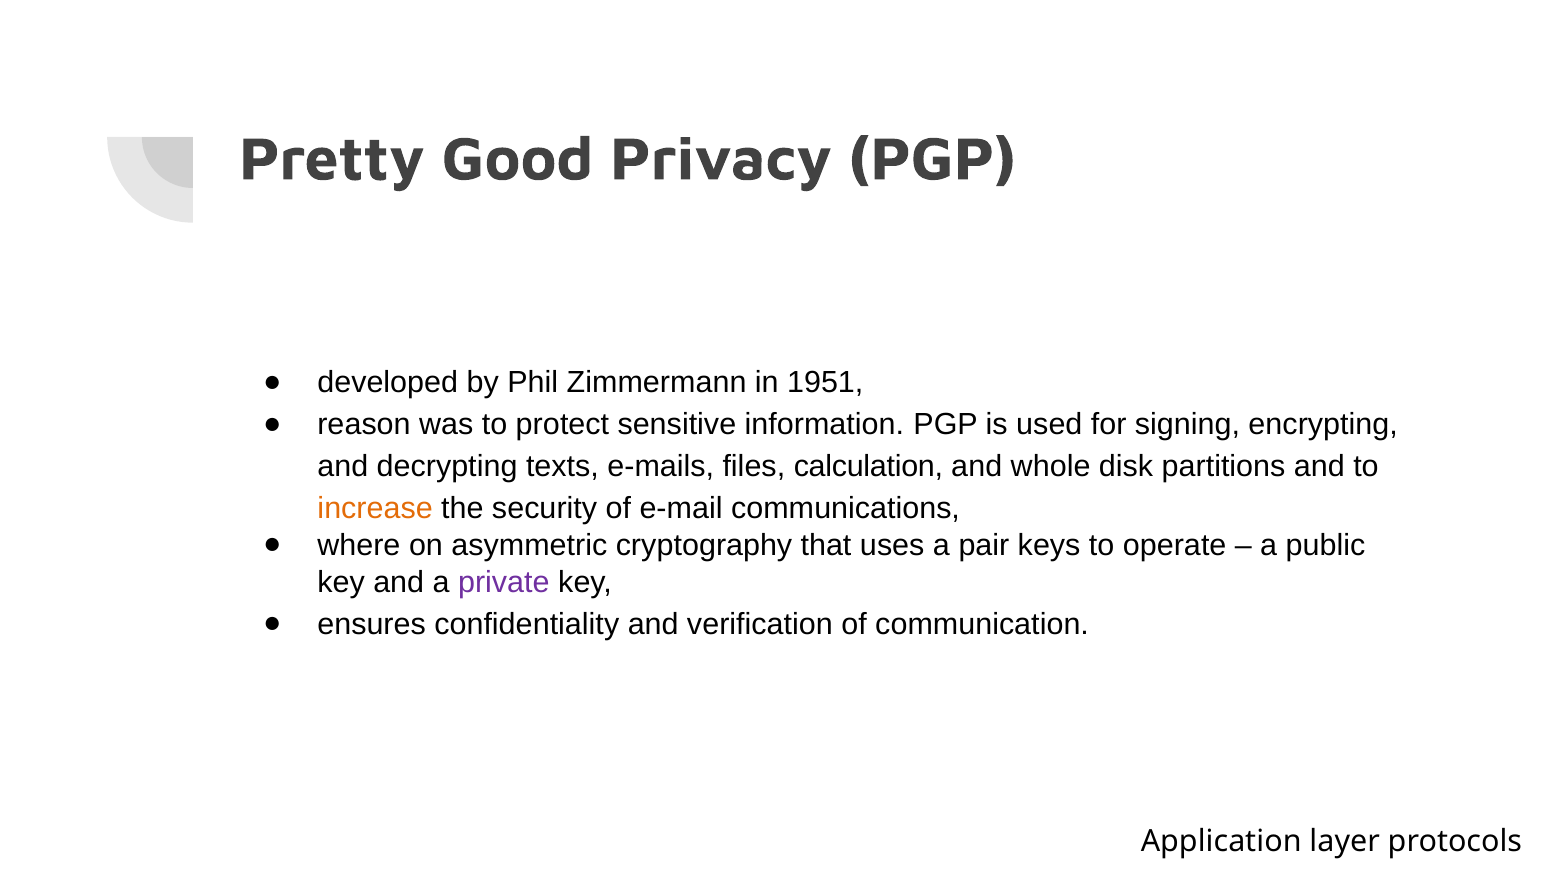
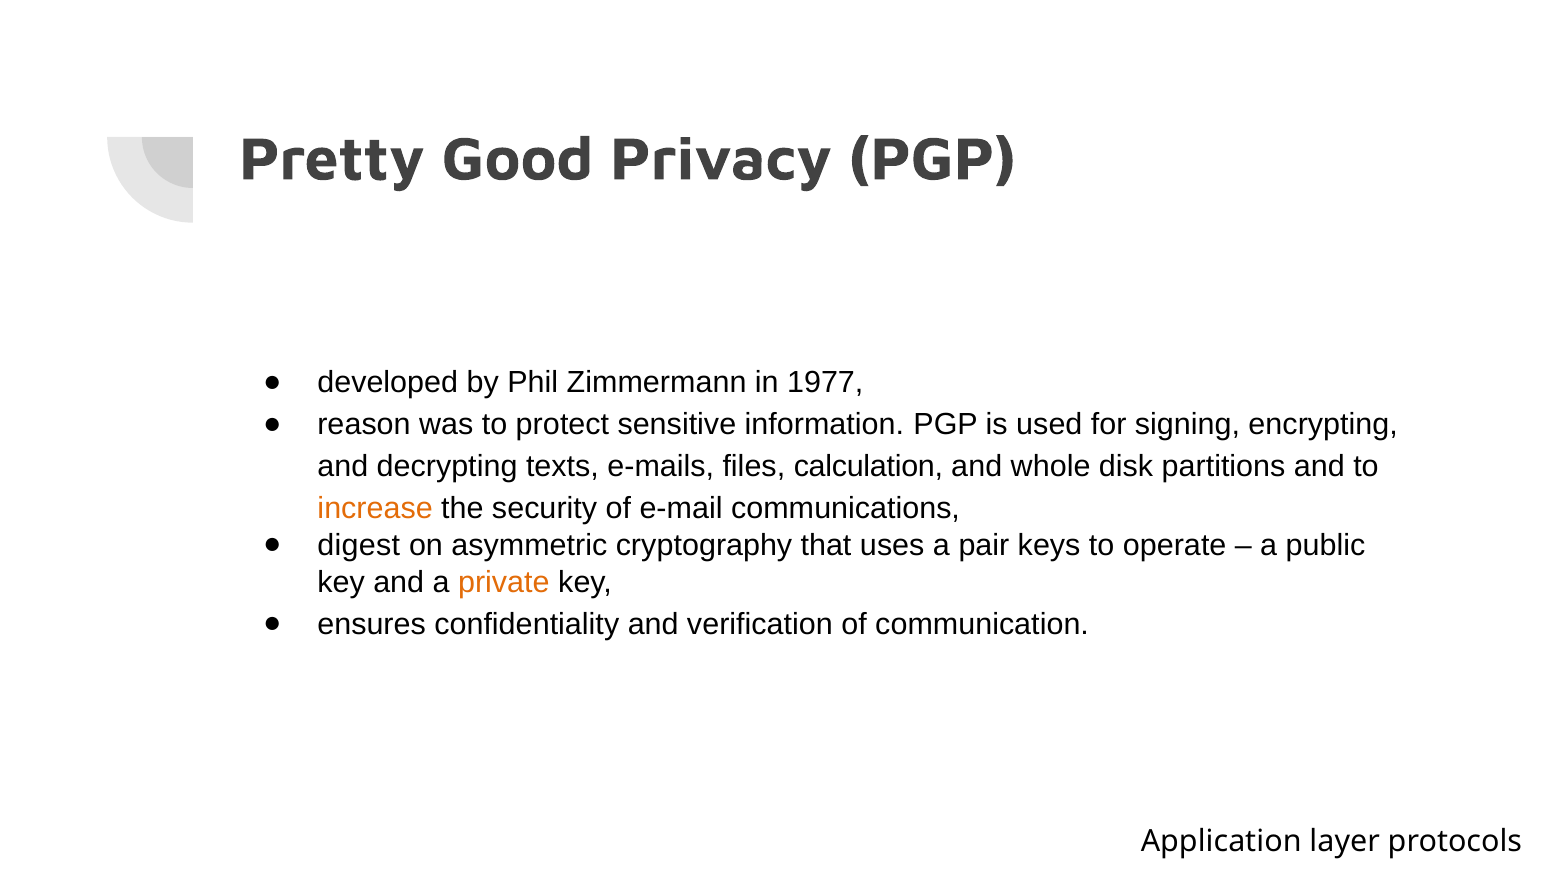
1951: 1951 -> 1977
where: where -> digest
private colour: purple -> orange
